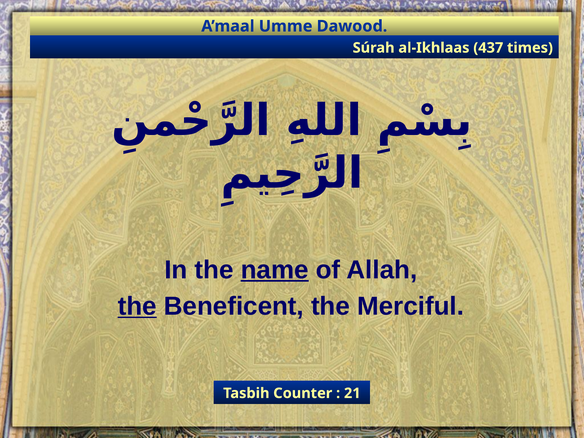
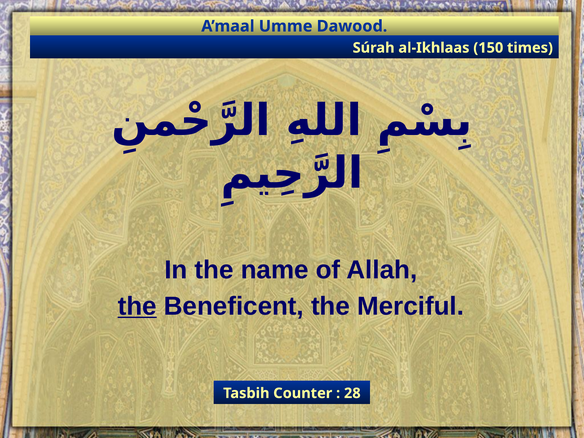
437: 437 -> 150
name underline: present -> none
21: 21 -> 28
